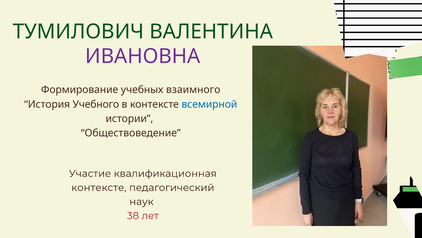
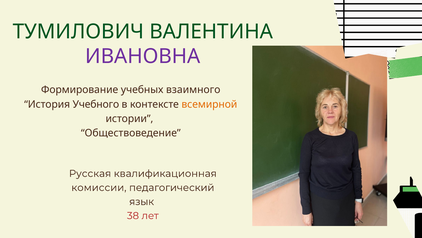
всемирной colour: blue -> orange
Участие: Участие -> Русская
контексте at (99, 187): контексте -> комиссии
наук: наук -> язык
